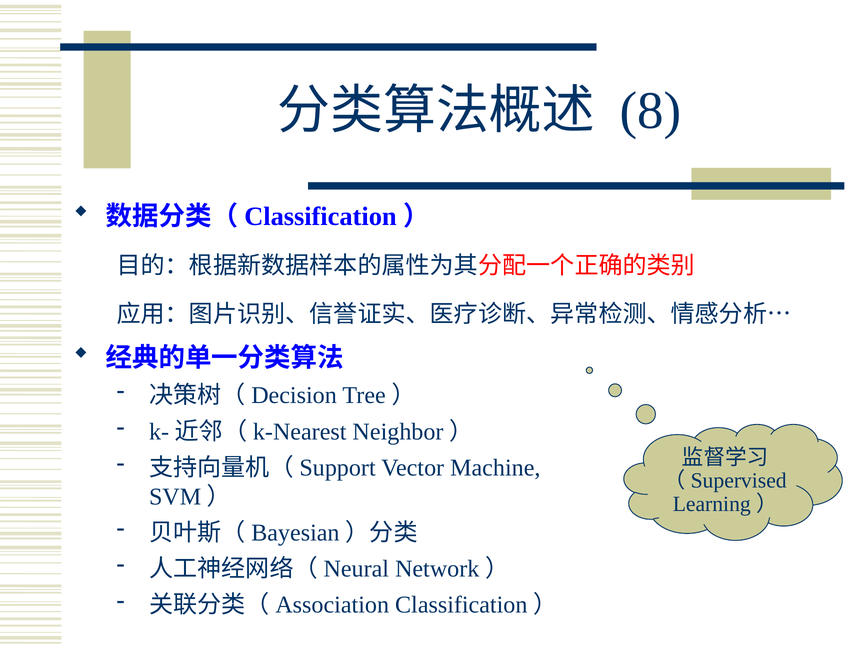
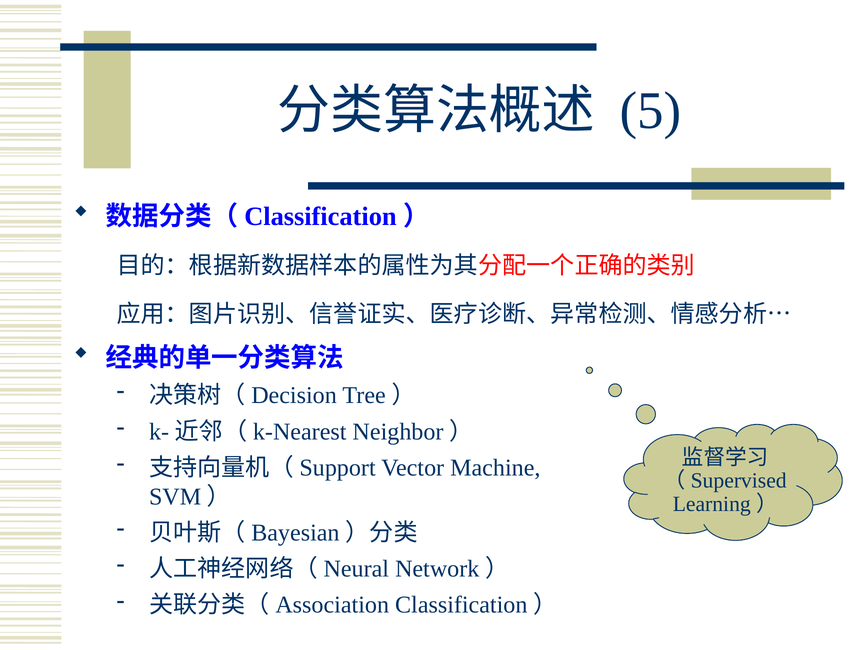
8: 8 -> 5
